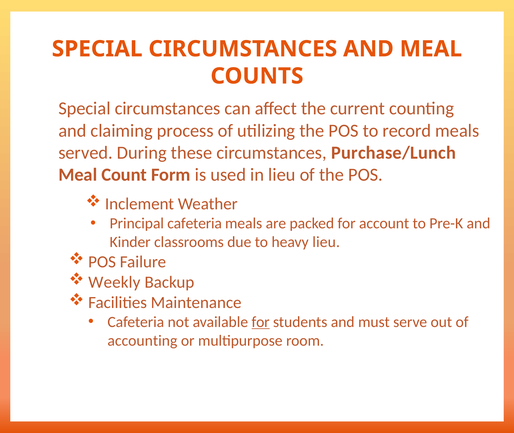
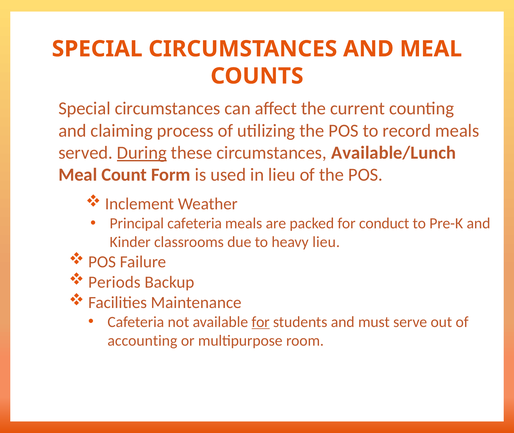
During underline: none -> present
Purchase/Lunch: Purchase/Lunch -> Available/Lunch
account: account -> conduct
Weekly: Weekly -> Periods
